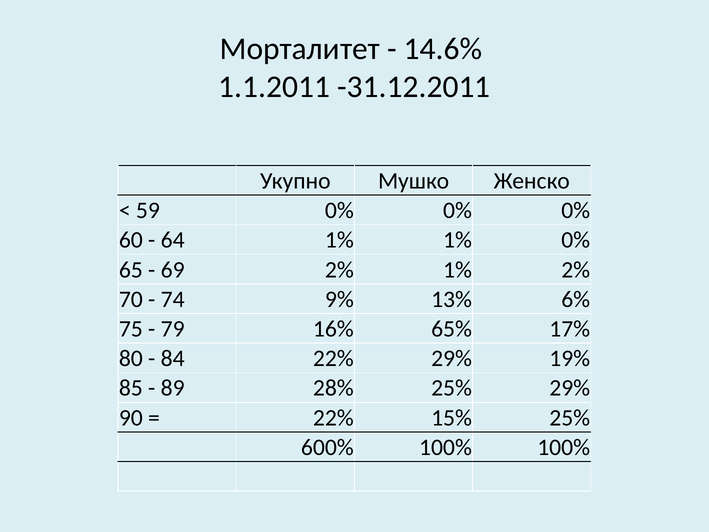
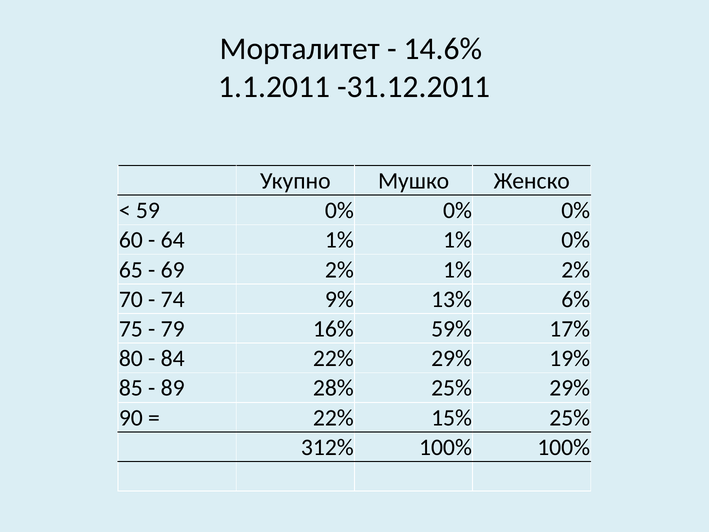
65%: 65% -> 59%
600%: 600% -> 312%
